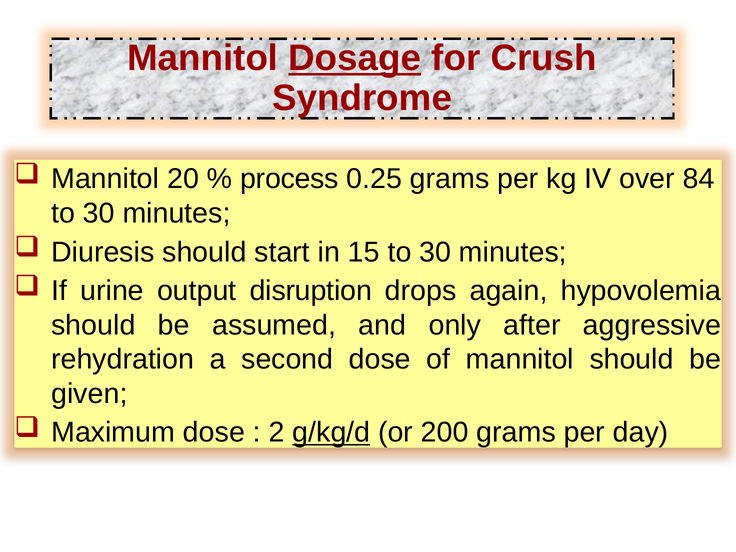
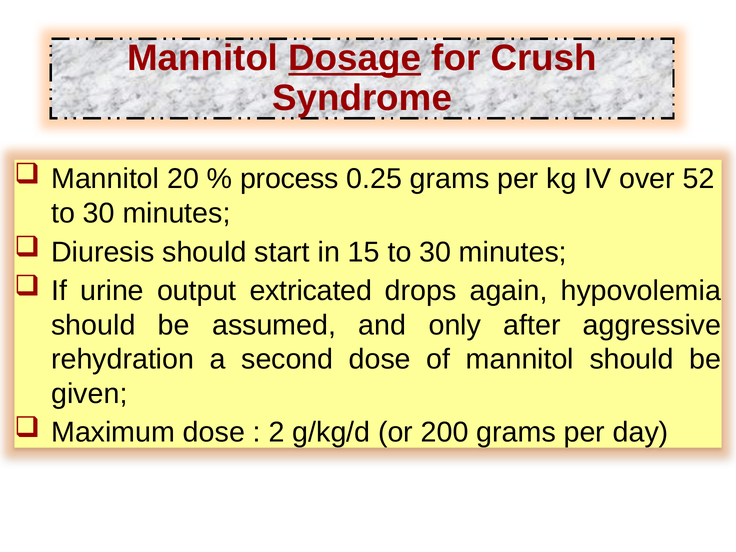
84: 84 -> 52
disruption: disruption -> extricated
g/kg/d underline: present -> none
